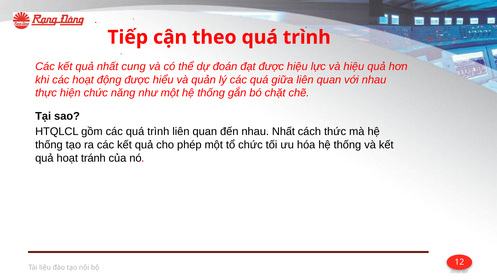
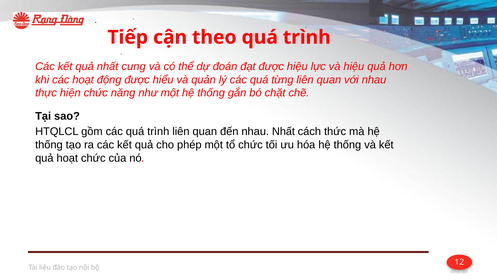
giữa: giữa -> từng
hoạt tránh: tránh -> chức
